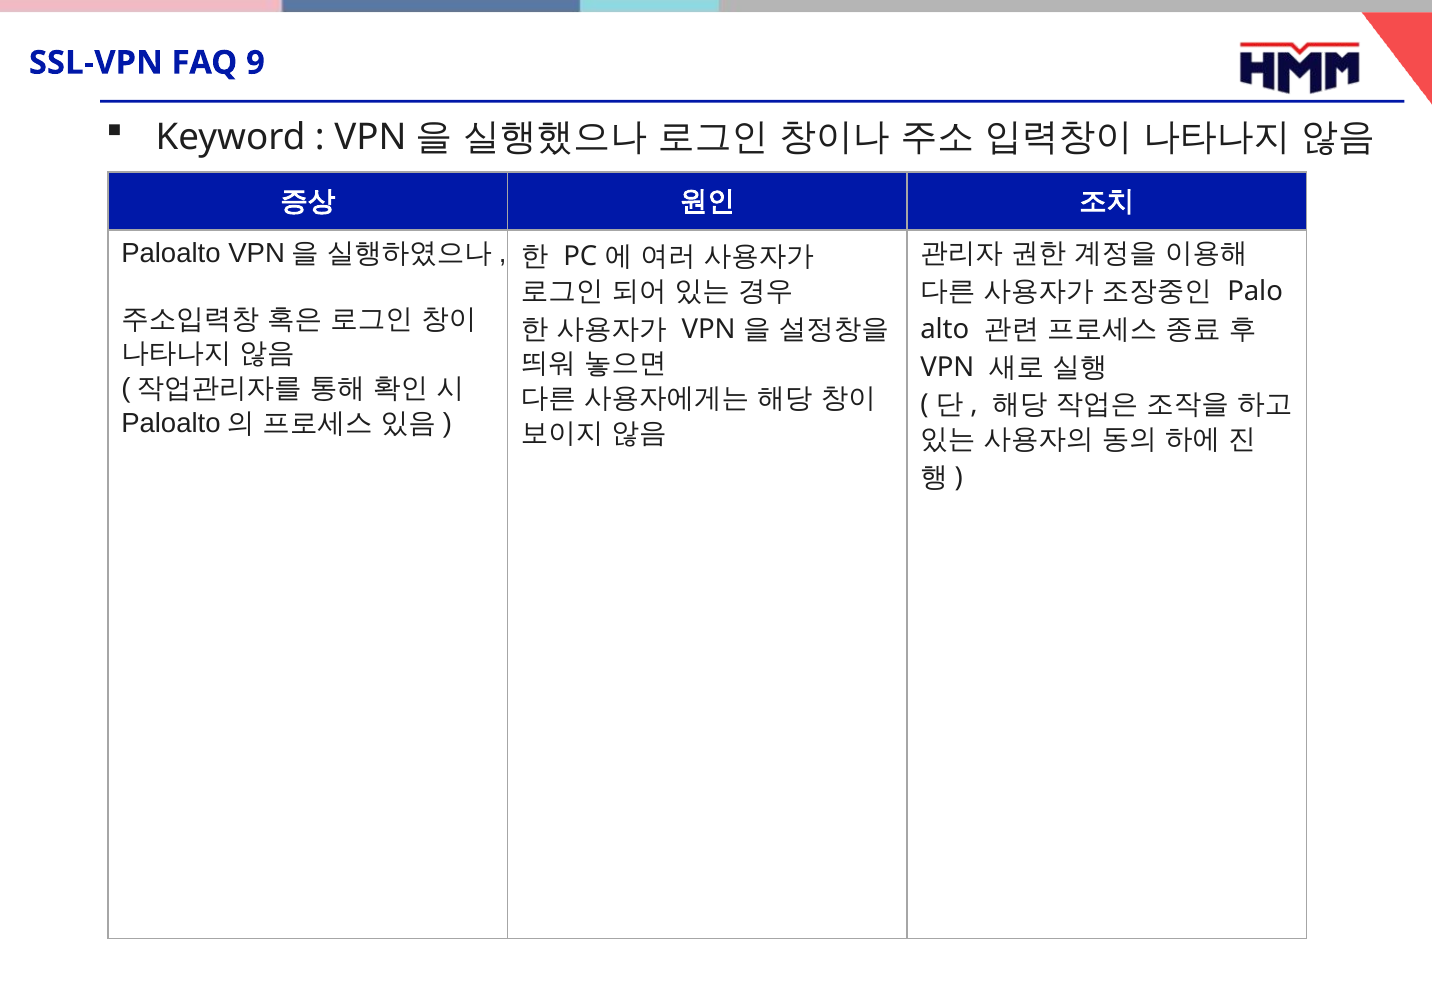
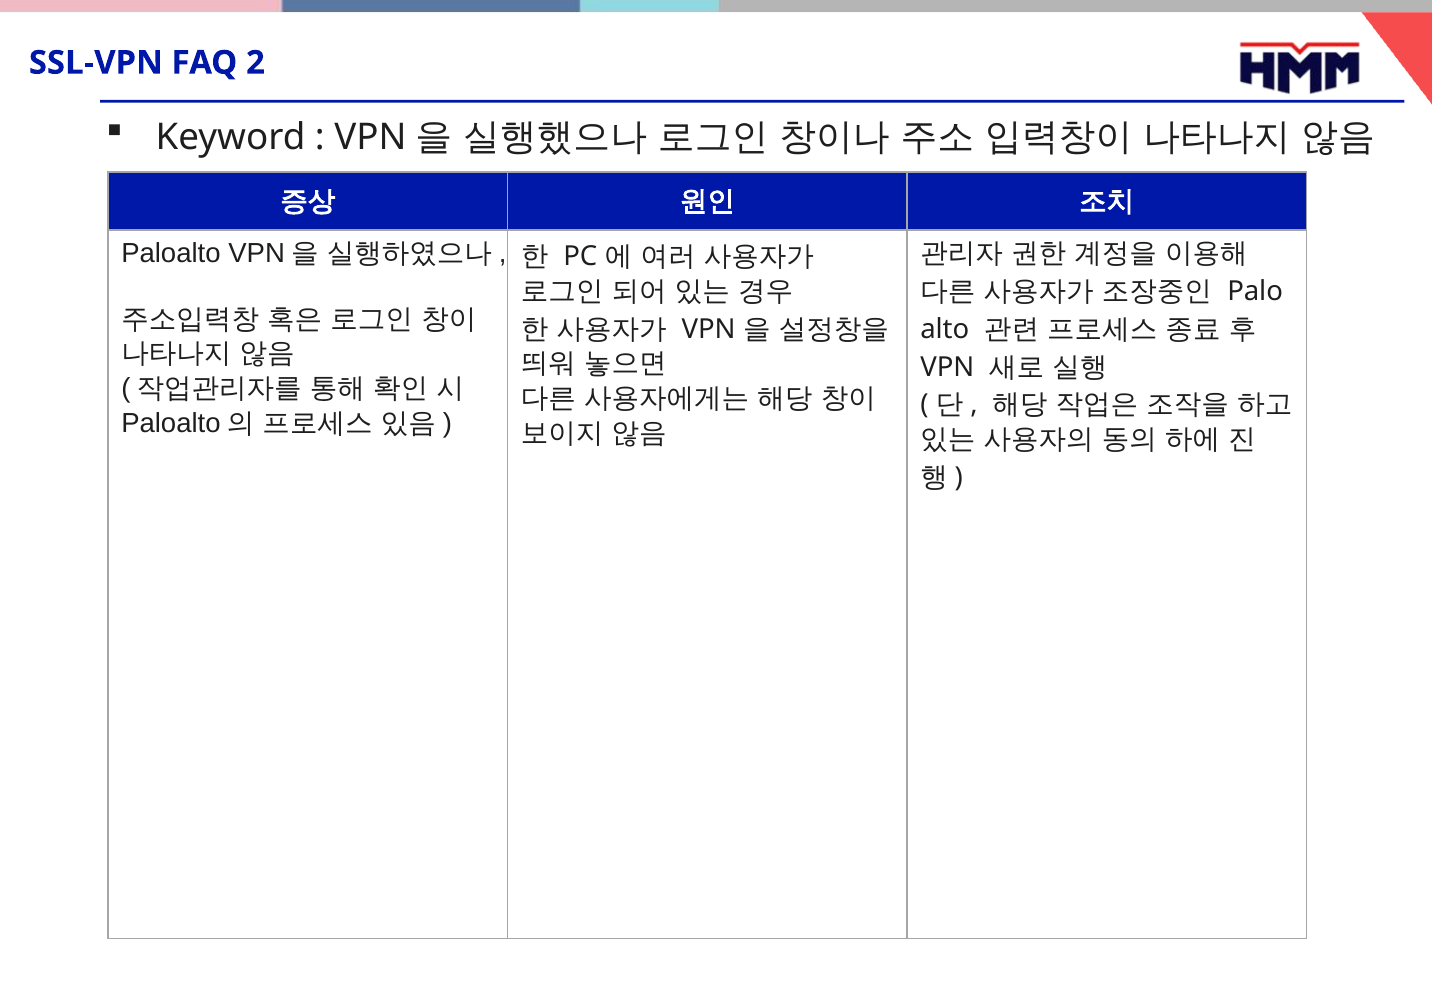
9: 9 -> 2
